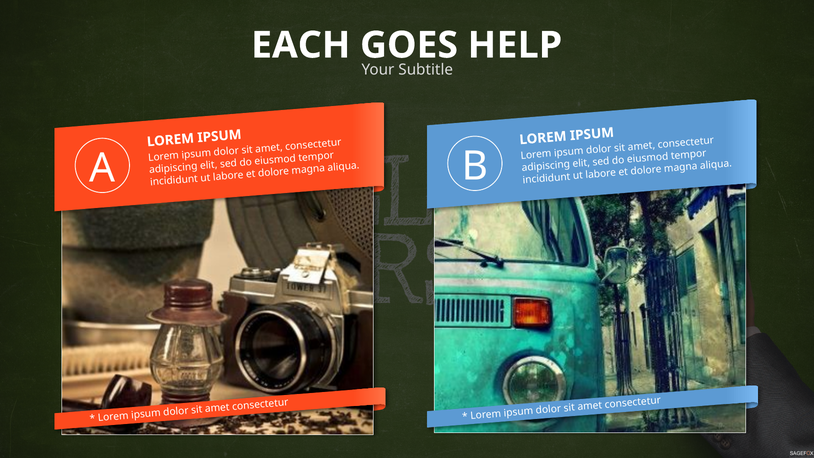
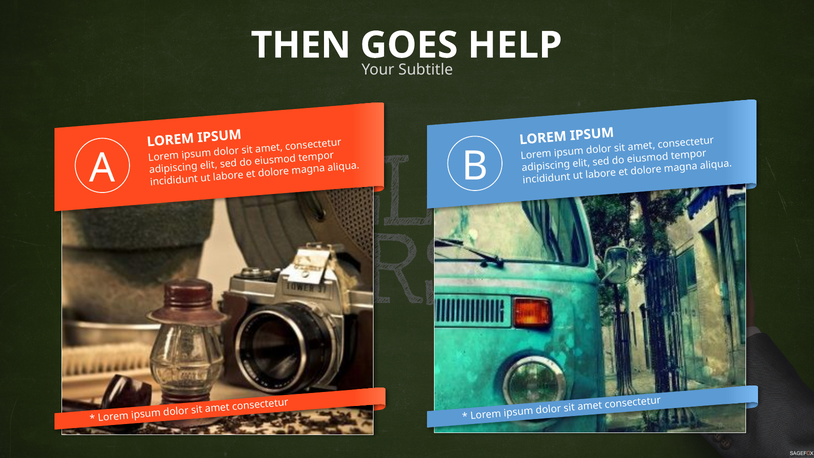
EACH: EACH -> THEN
